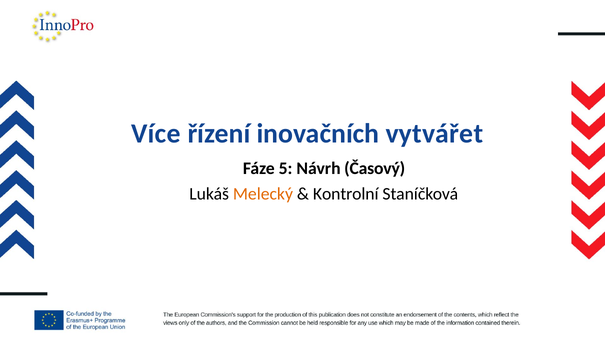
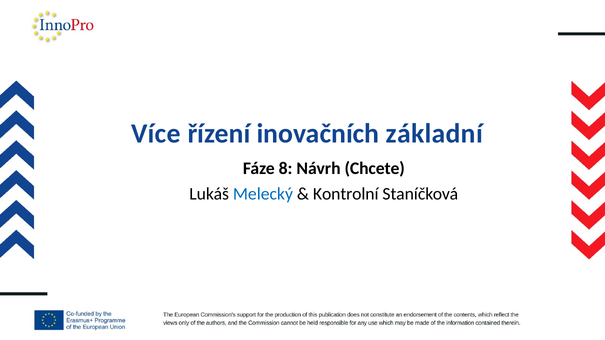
vytvářet: vytvářet -> základní
5: 5 -> 8
Časový: Časový -> Chcete
Melecký colour: orange -> blue
